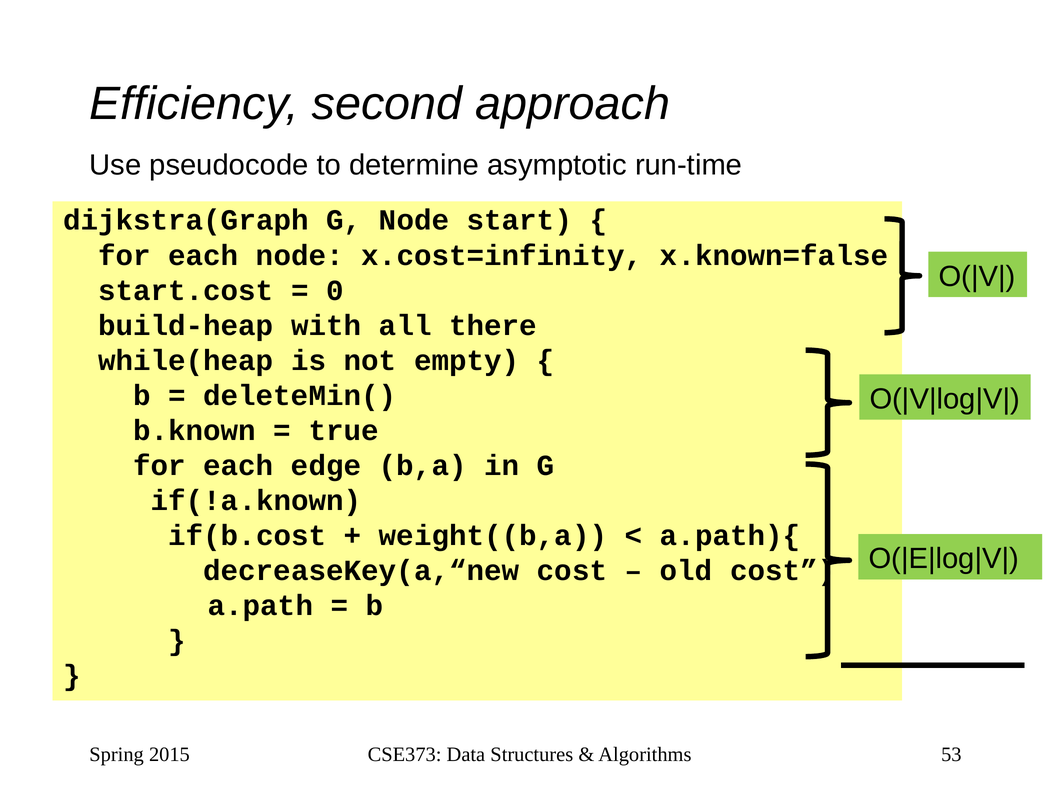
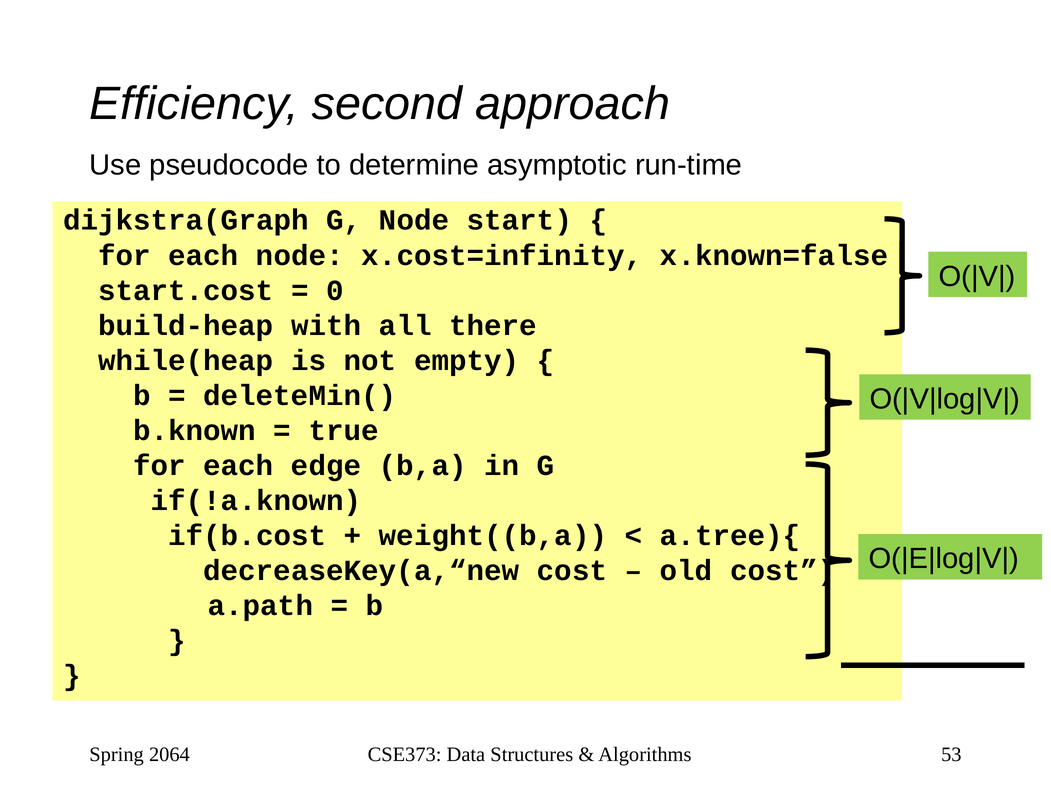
a.path){: a.path){ -> a.tree){
2015: 2015 -> 2064
